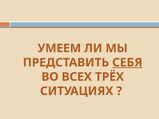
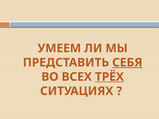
ТРЁХ underline: none -> present
